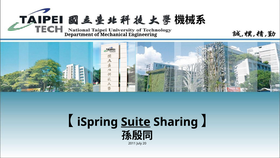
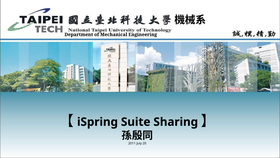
Suite underline: present -> none
